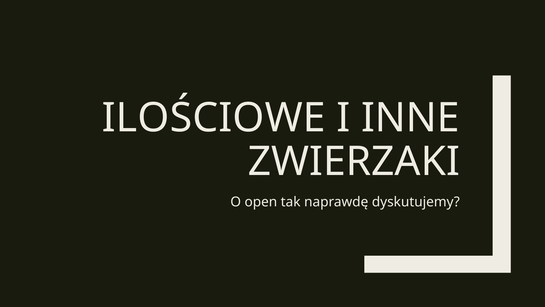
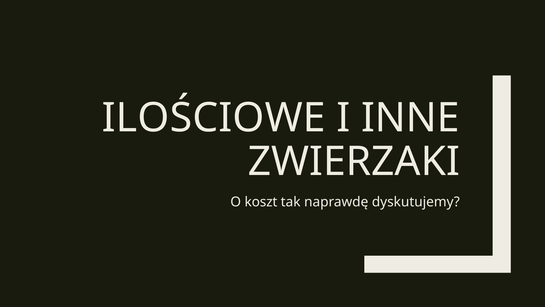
open: open -> koszt
